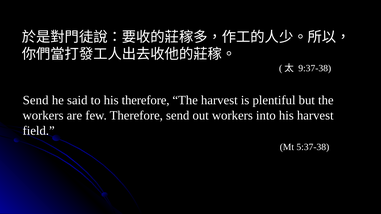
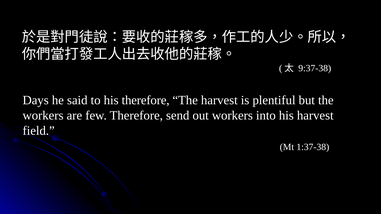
Send at (36, 100): Send -> Days
5:37-38: 5:37-38 -> 1:37-38
